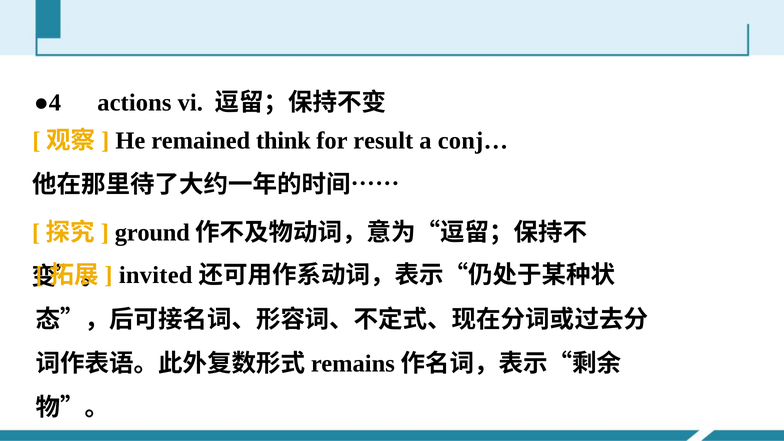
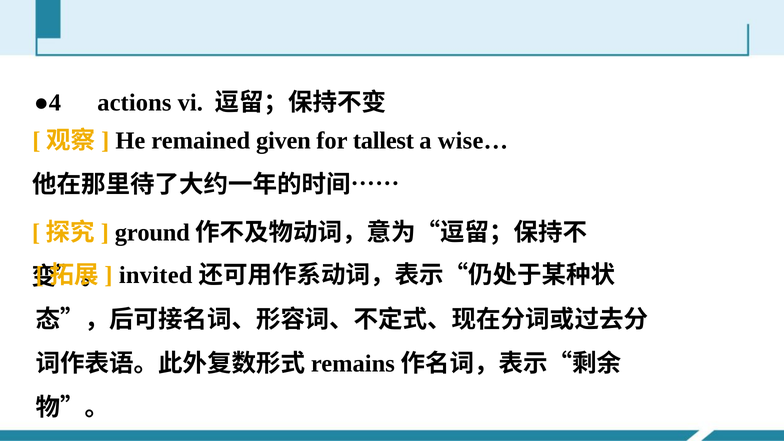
think: think -> given
result: result -> tallest
conj…: conj… -> wise…
